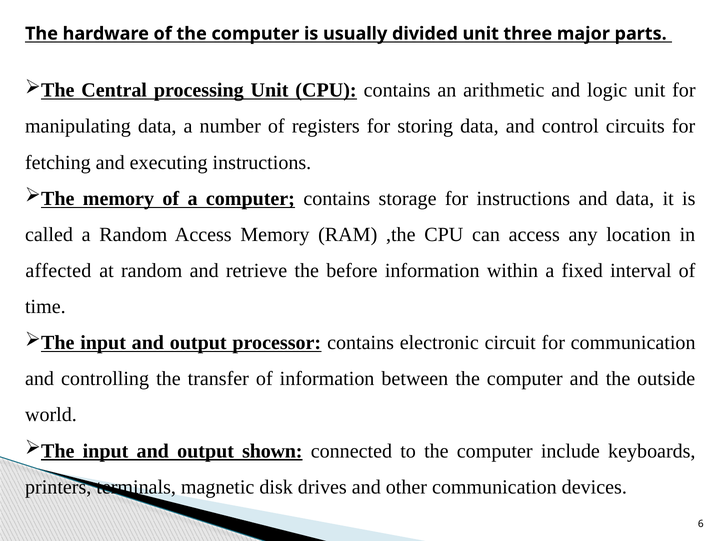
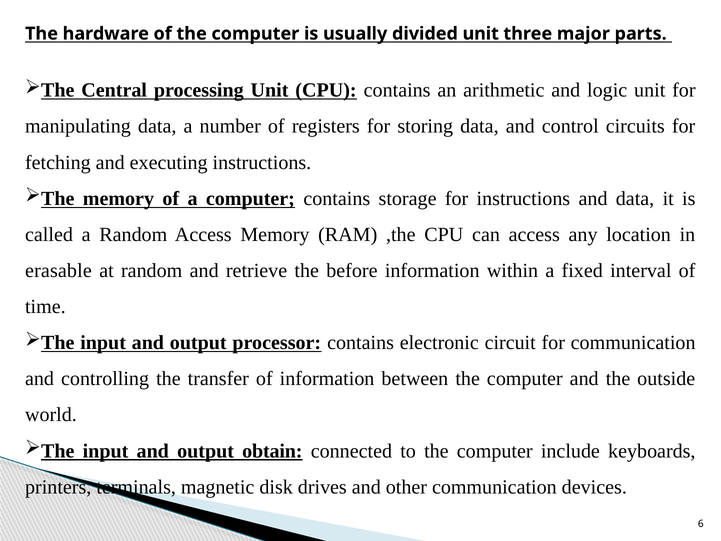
affected: affected -> erasable
shown: shown -> obtain
